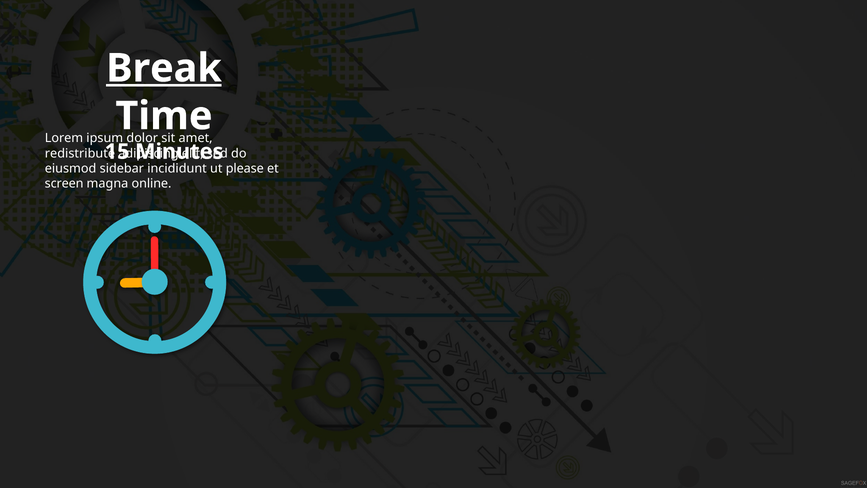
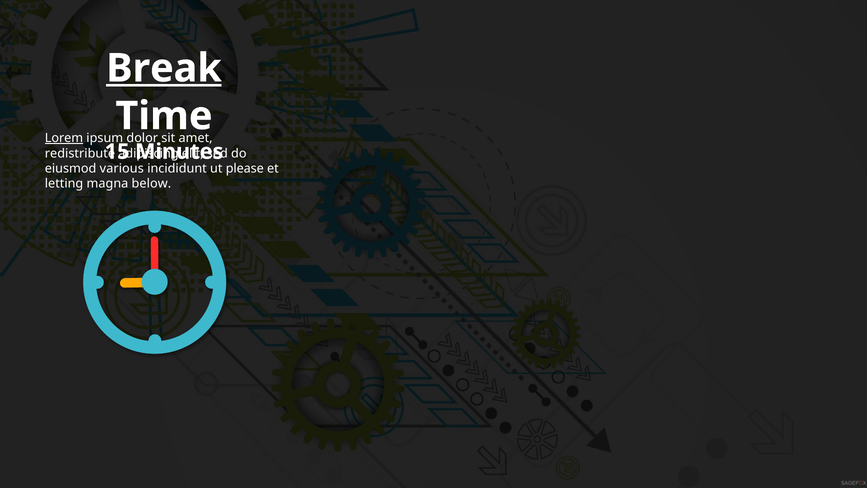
Lorem underline: none -> present
sidebar: sidebar -> various
screen: screen -> letting
online: online -> below
